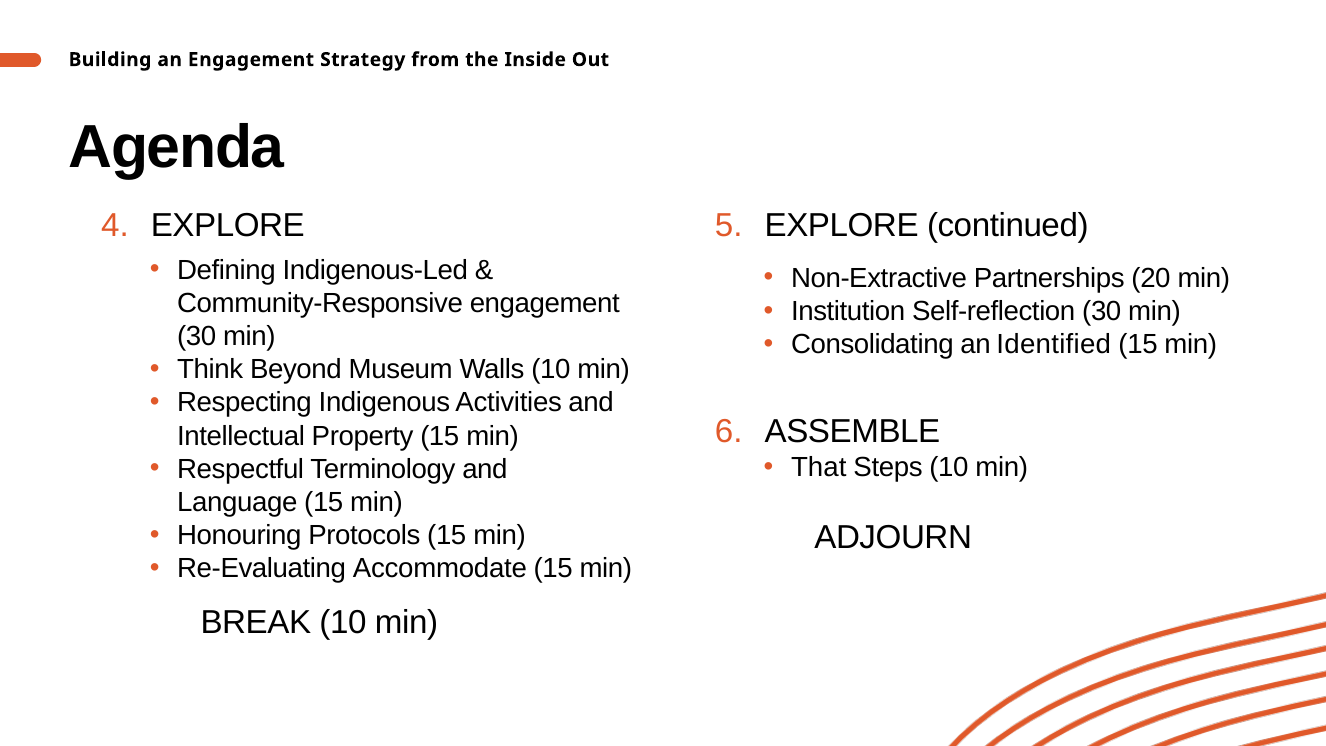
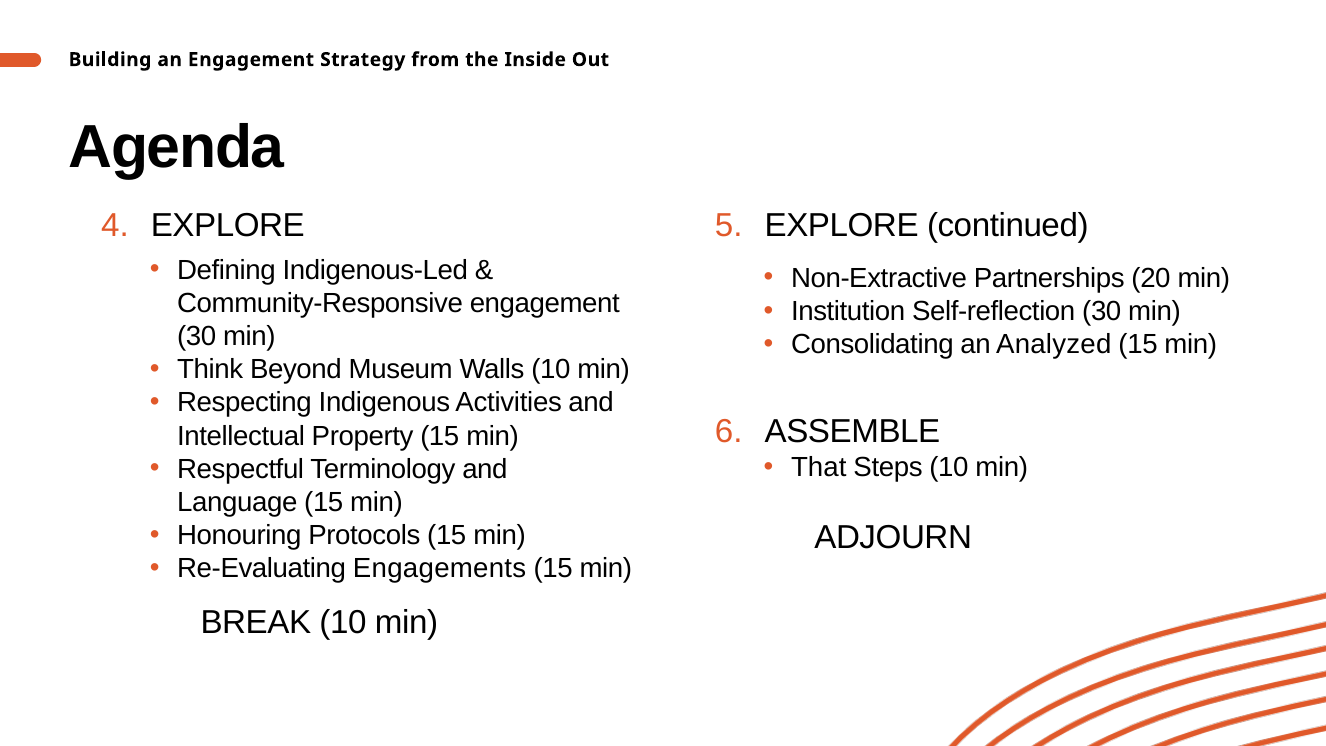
Identified: Identified -> Analyzed
Accommodate: Accommodate -> Engagements
